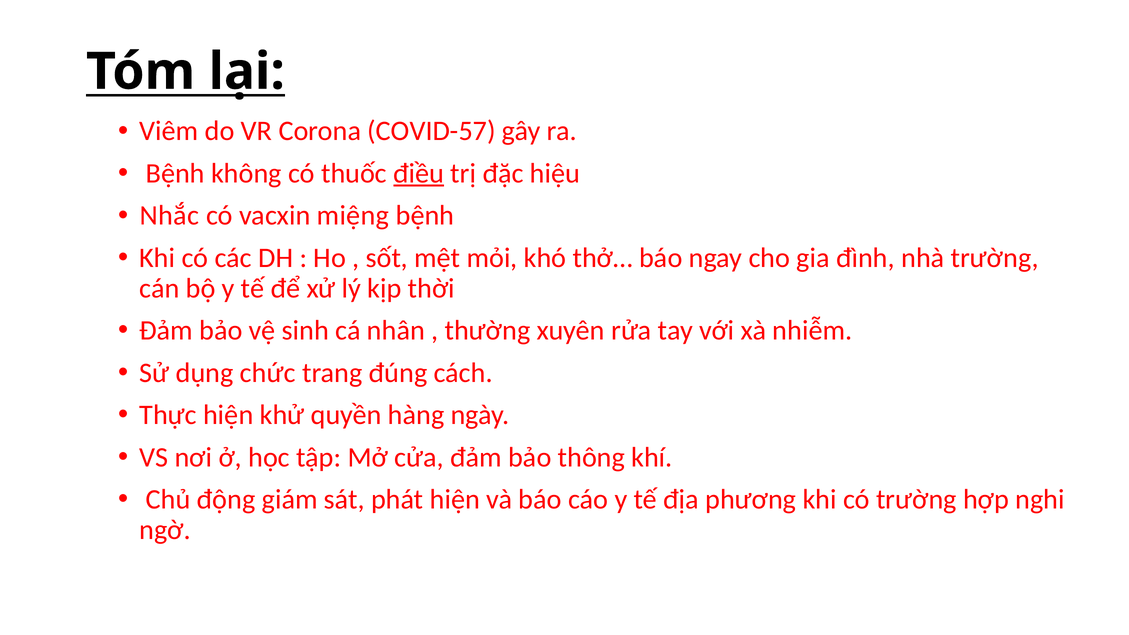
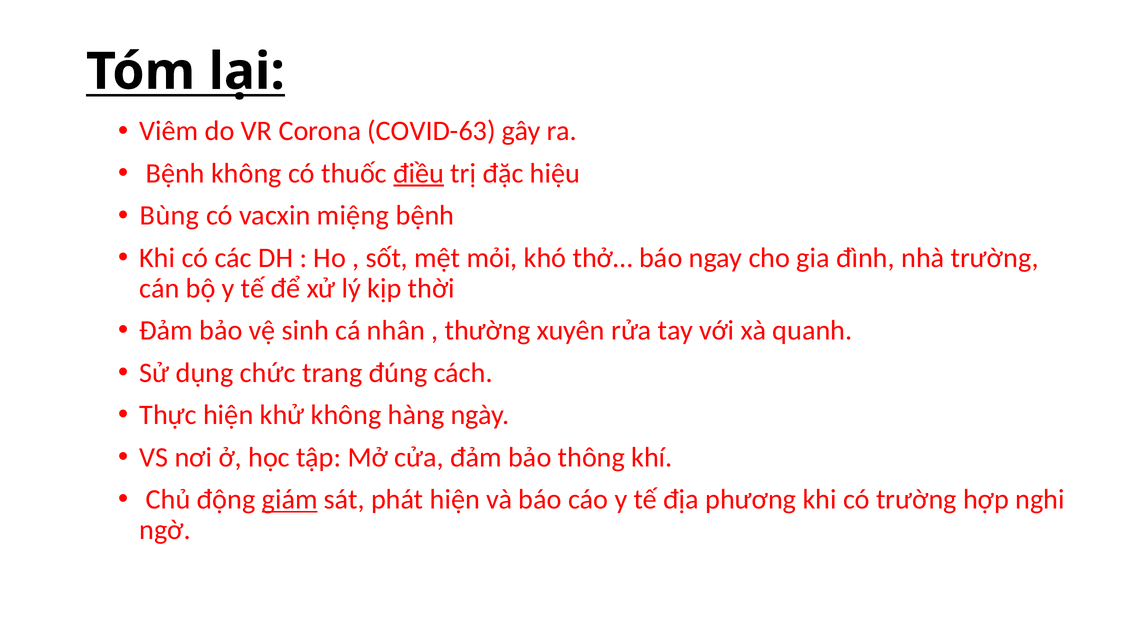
COVID-57: COVID-57 -> COVID-63
Nhắc: Nhắc -> Bùng
nhiễm: nhiễm -> quanh
khử quyền: quyền -> không
giám underline: none -> present
